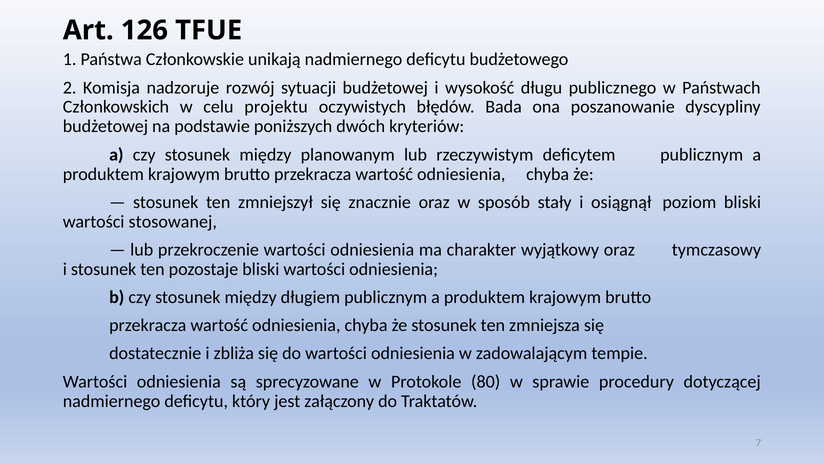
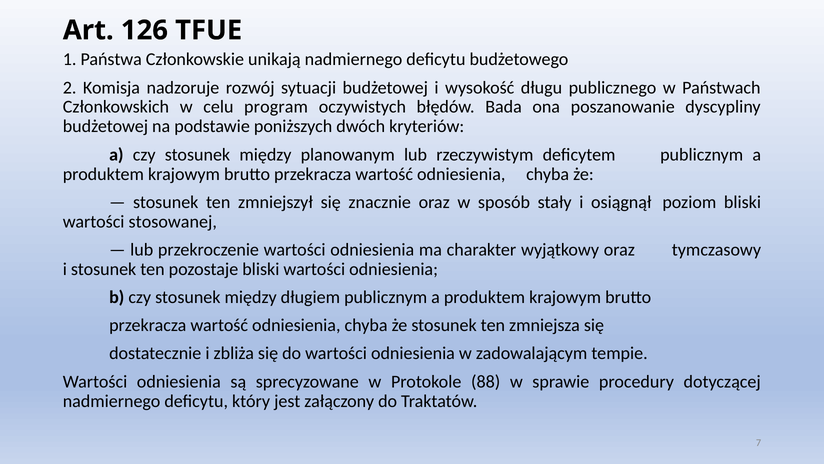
projektu: projektu -> program
80: 80 -> 88
